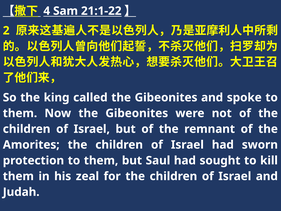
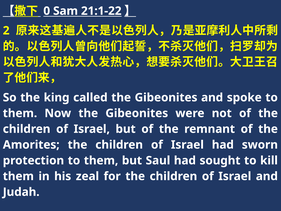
4: 4 -> 0
